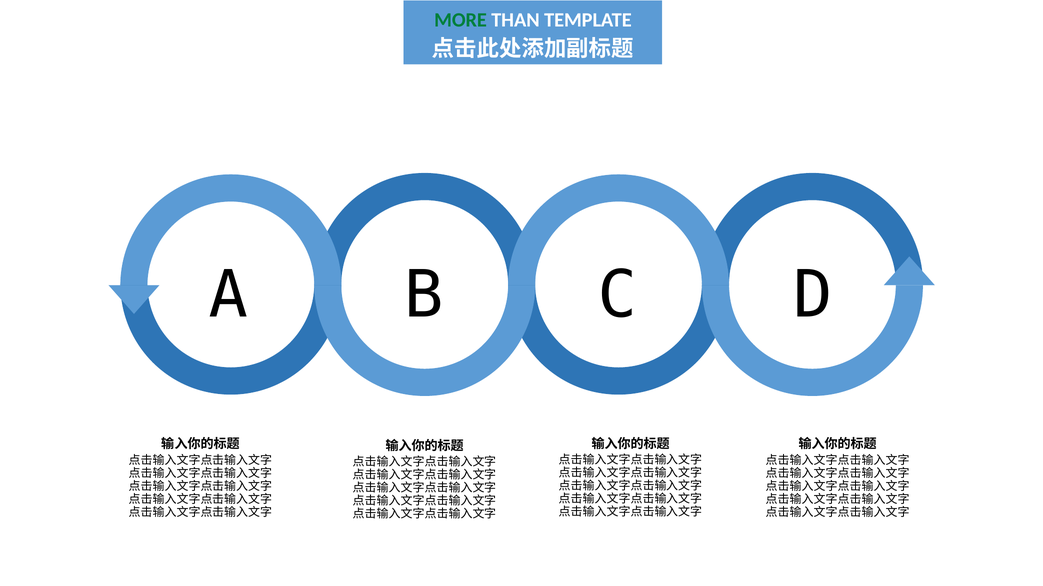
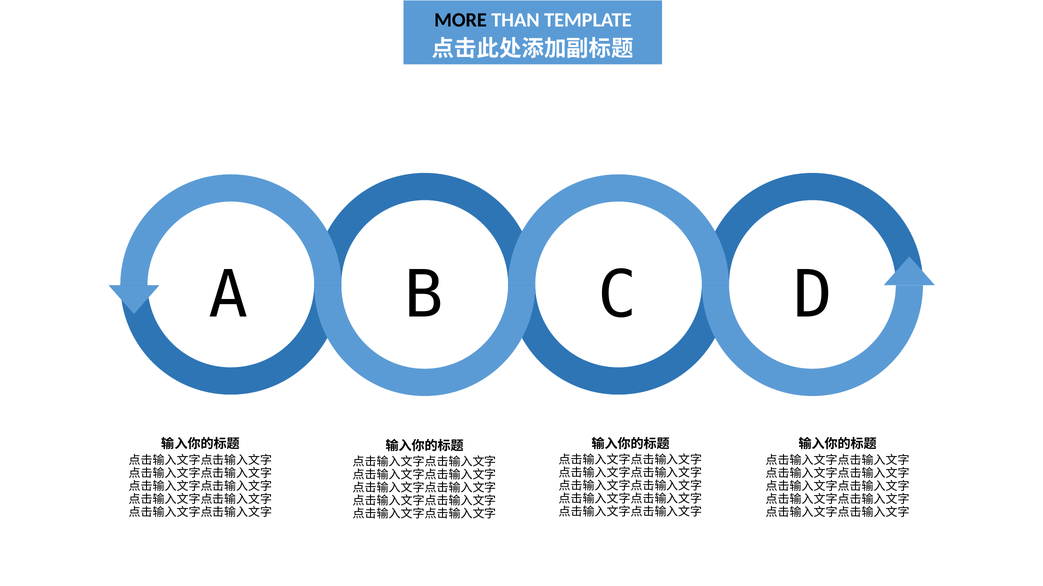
MORE colour: green -> black
